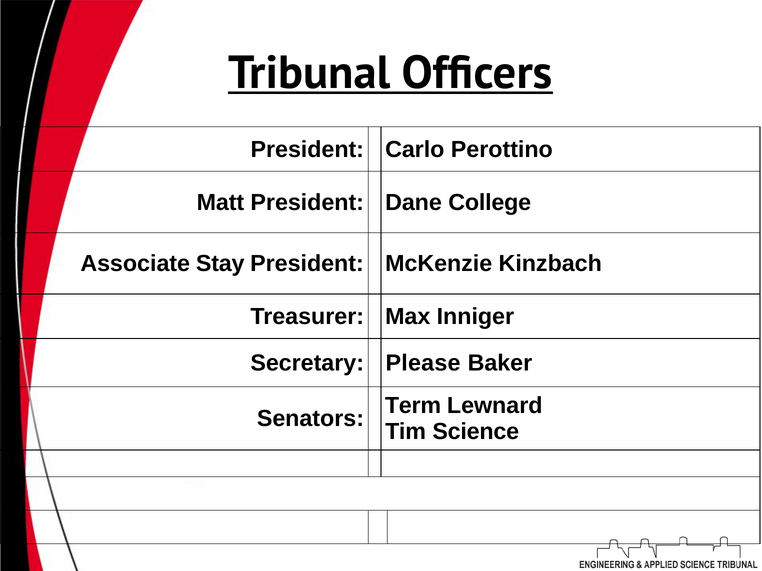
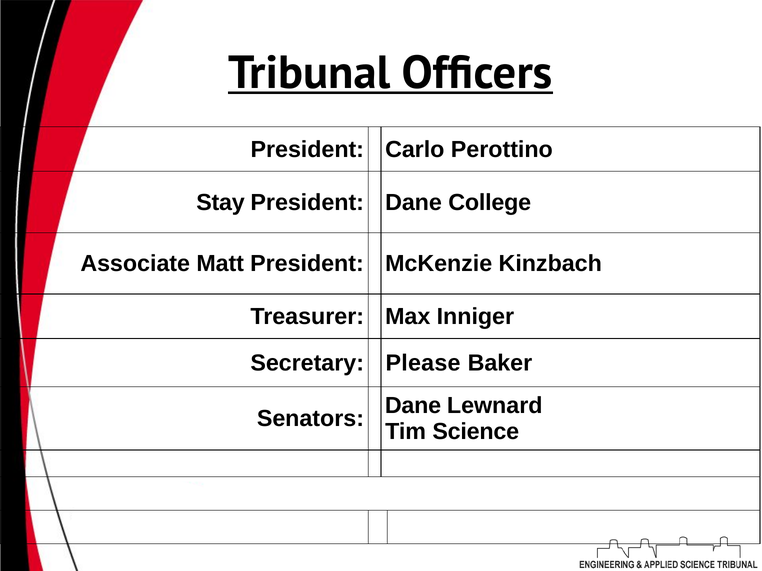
Matt: Matt -> Stay
Stay: Stay -> Matt
Term at (413, 406): Term -> Dane
